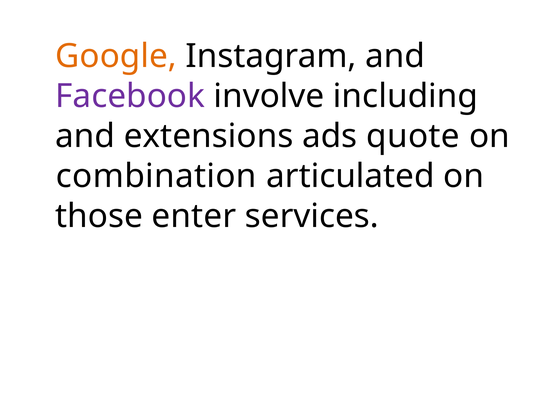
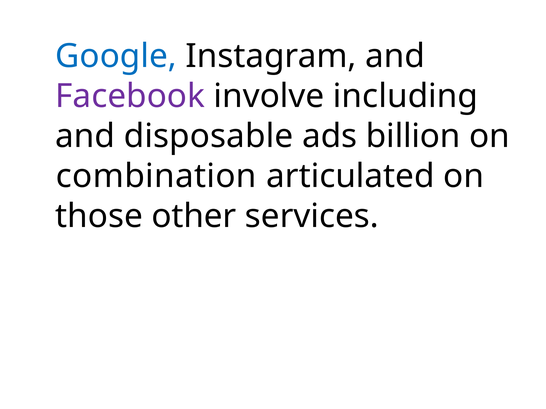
Google colour: orange -> blue
extensions: extensions -> disposable
quote: quote -> billion
enter: enter -> other
